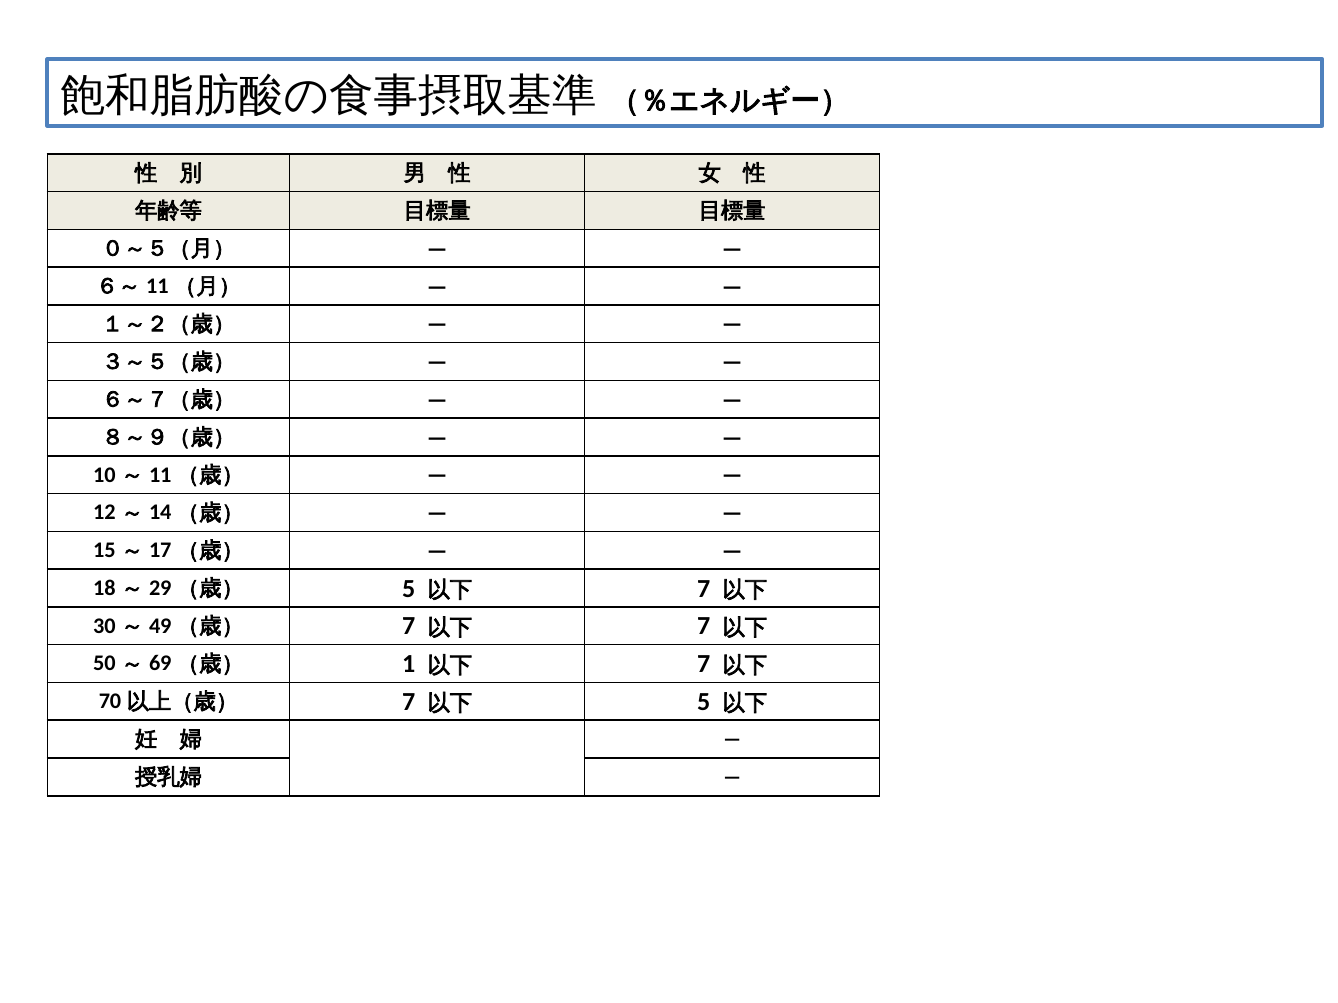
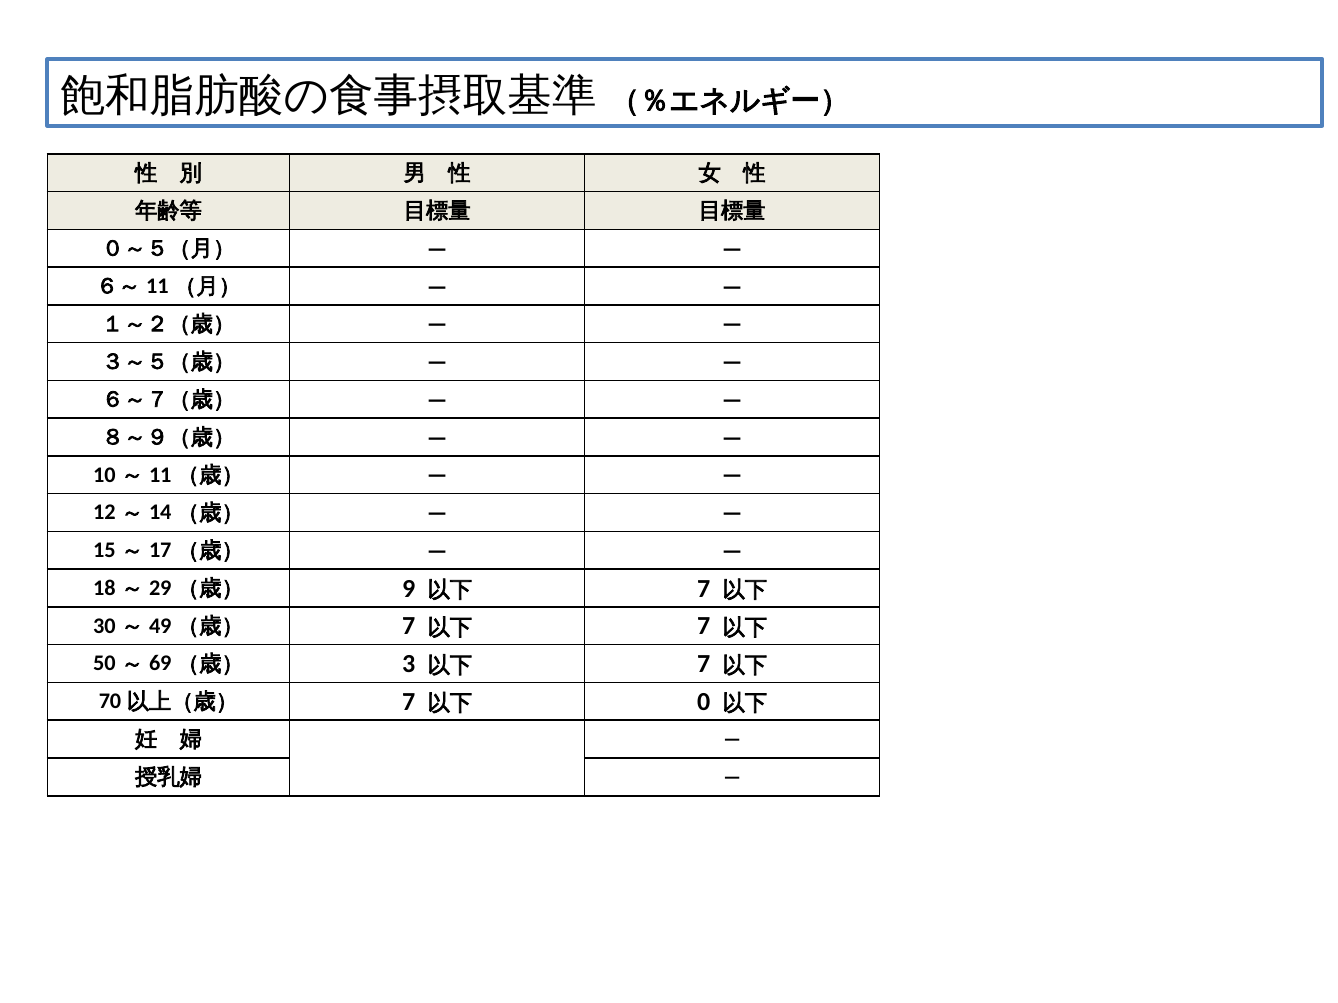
5 at (409, 589): 5 -> 9
1: 1 -> 3
5 at (704, 702): 5 -> 0
